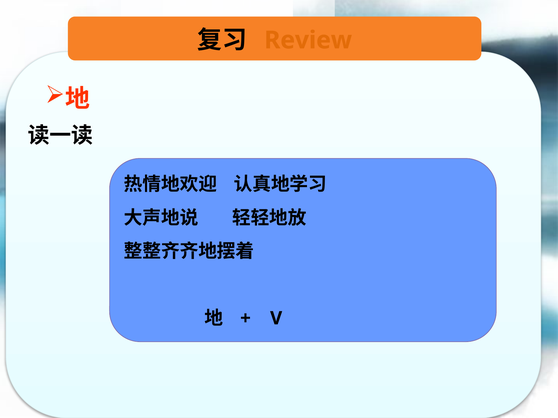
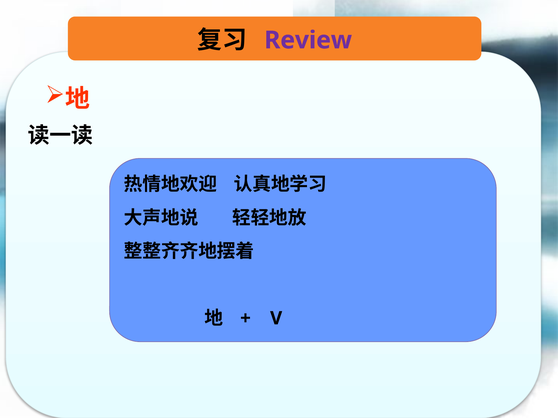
Review colour: orange -> purple
